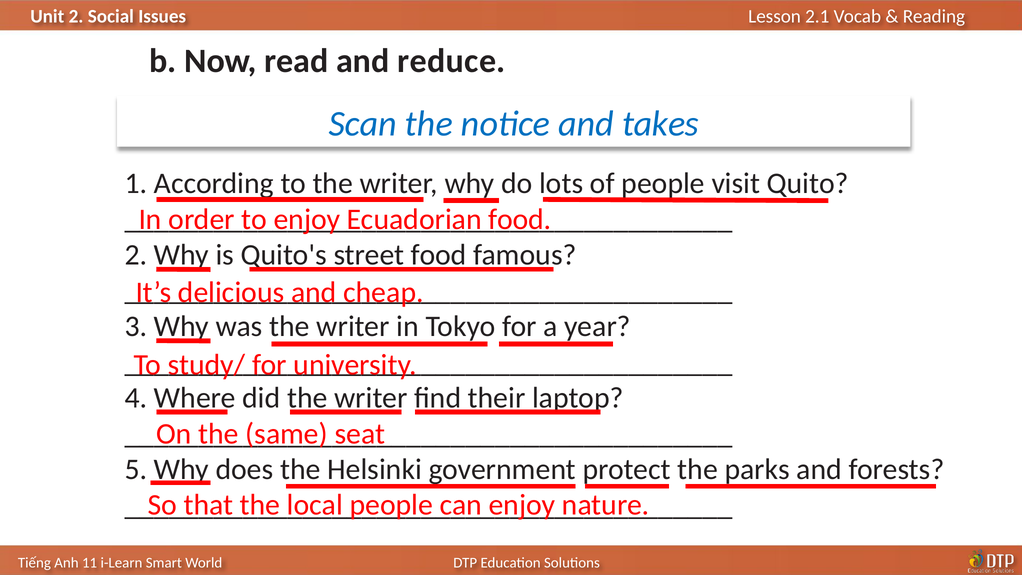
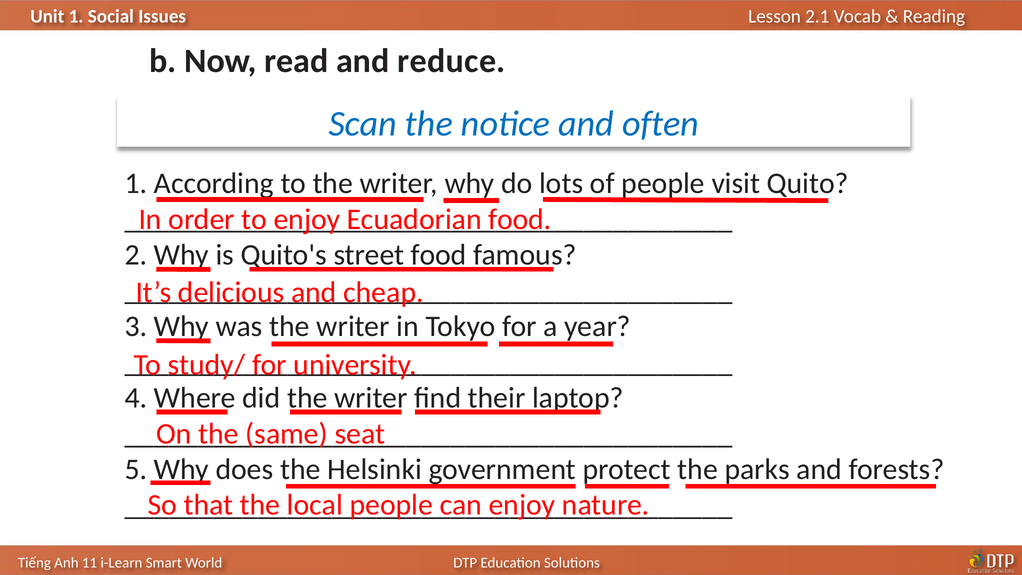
2 at (76, 17): 2 -> 1
takes: takes -> often
